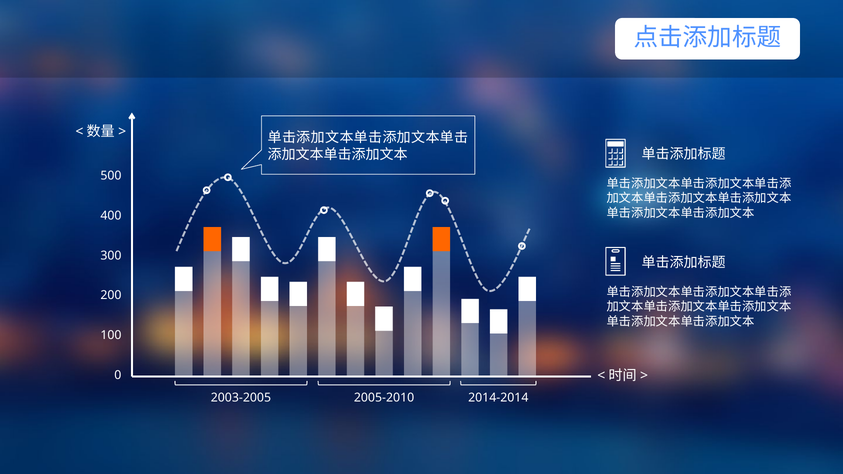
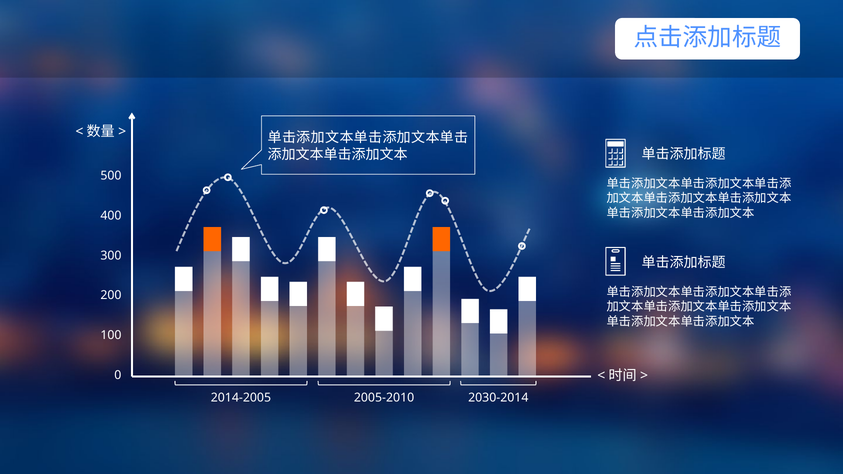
2003-2005: 2003-2005 -> 2014-2005
2014-2014: 2014-2014 -> 2030-2014
